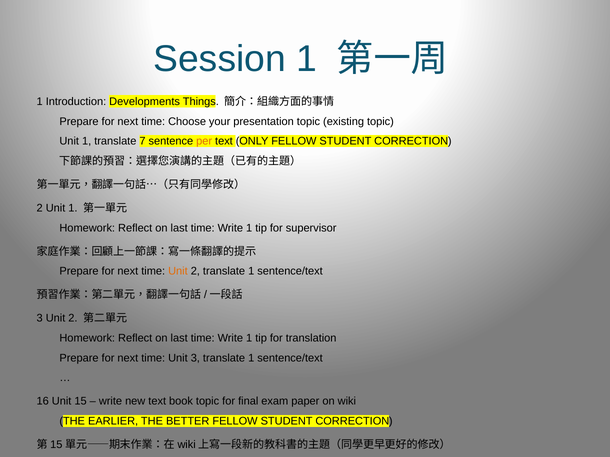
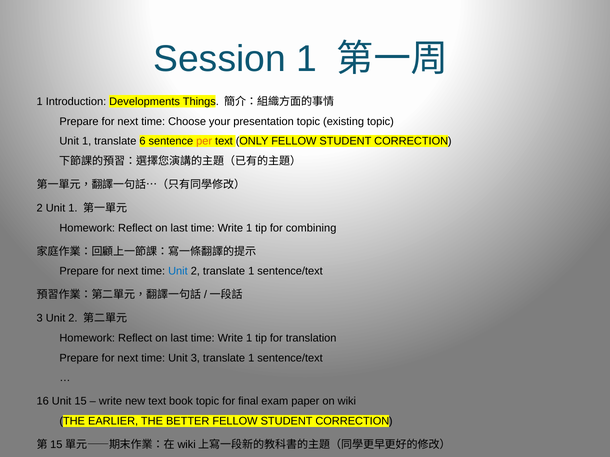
7: 7 -> 6
supervisor: supervisor -> combining
Unit at (178, 272) colour: orange -> blue
